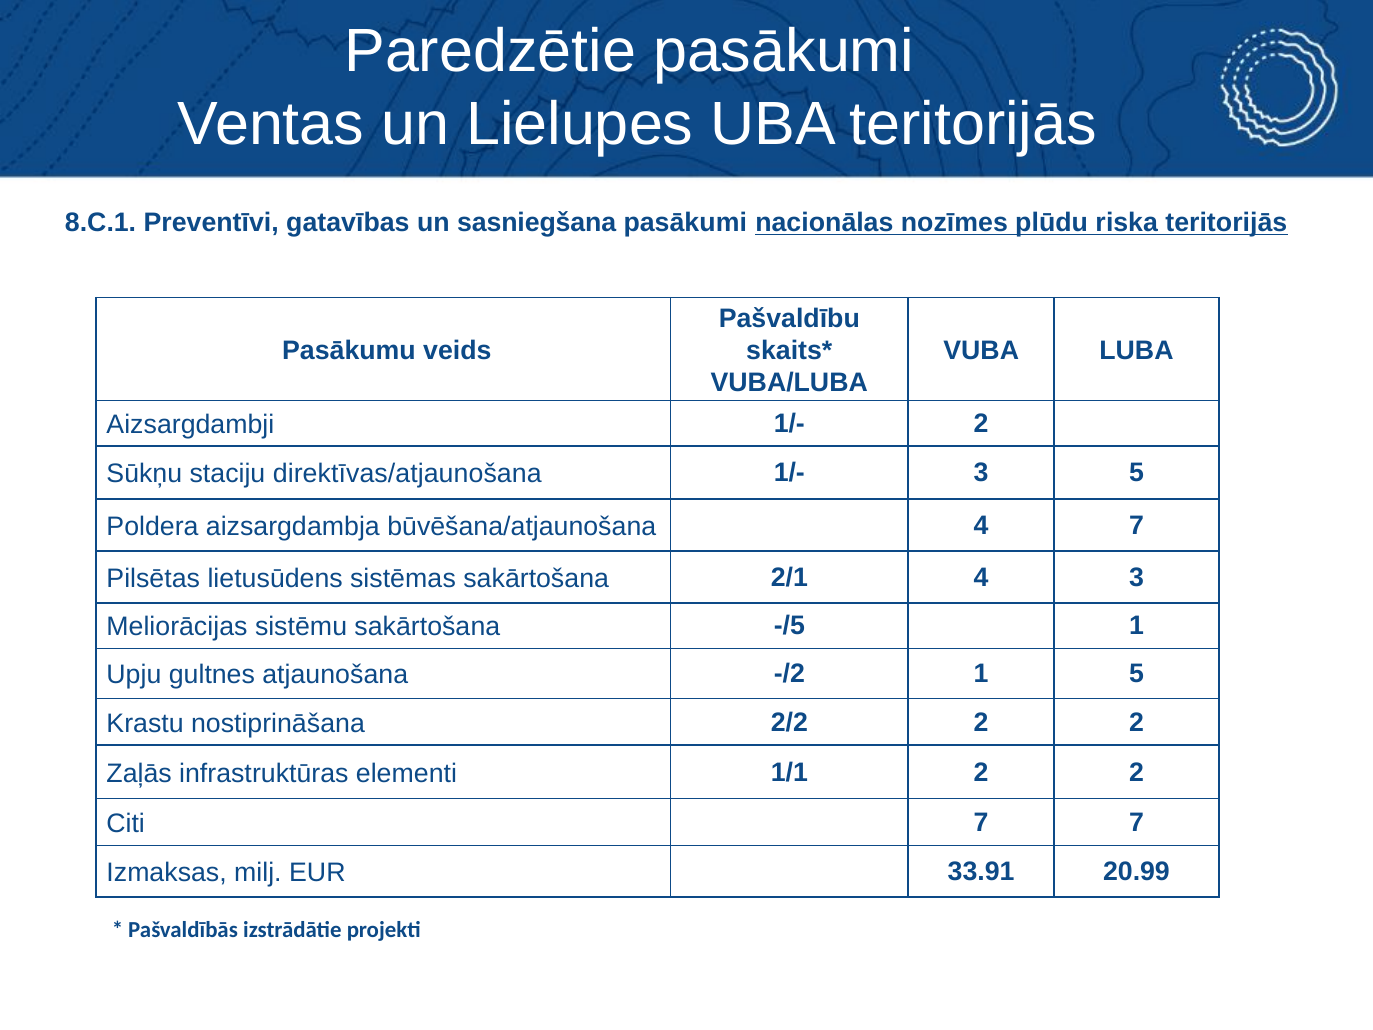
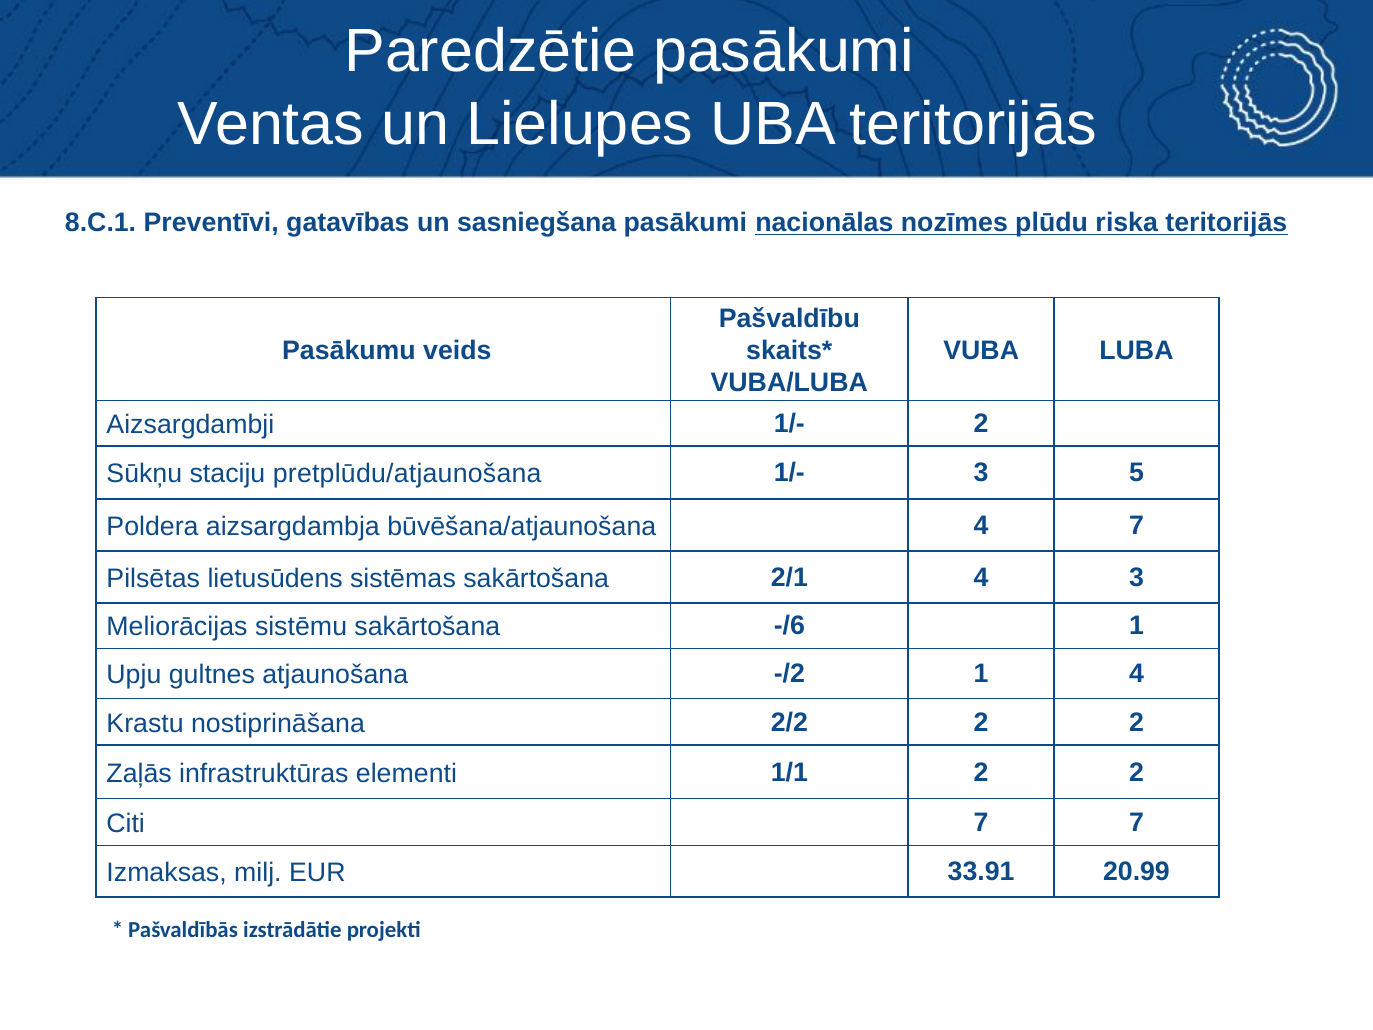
direktīvas/atjaunošana: direktīvas/atjaunošana -> pretplūdu/atjaunošana
-/5: -/5 -> -/6
1 5: 5 -> 4
